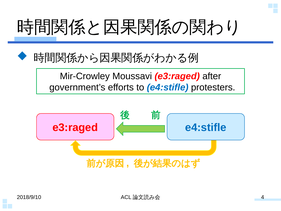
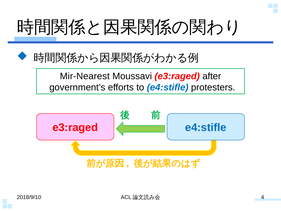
Mir-Crowley: Mir-Crowley -> Mir-Nearest
